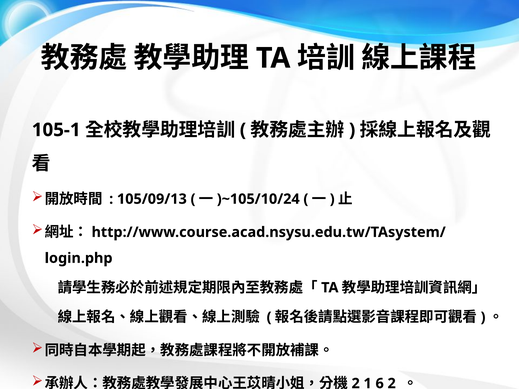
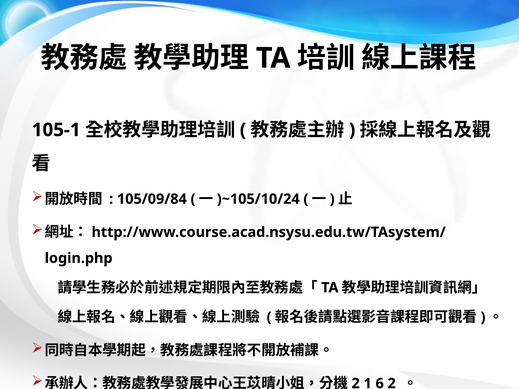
105/09/13: 105/09/13 -> 105/09/84
